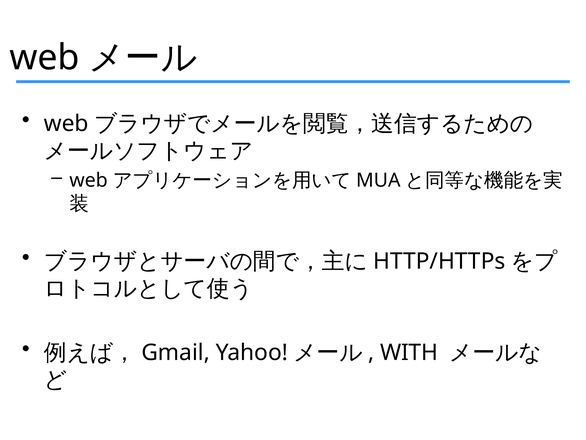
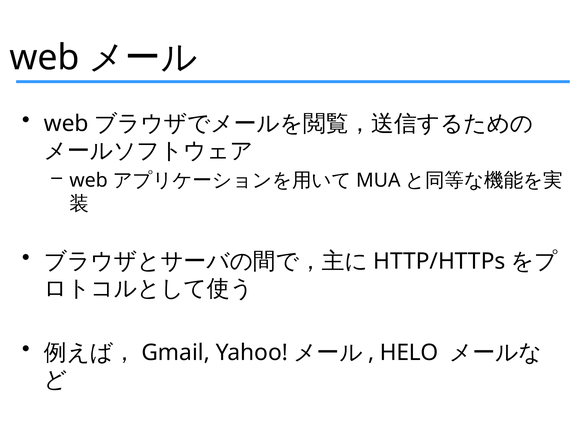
WITH: WITH -> HELO
